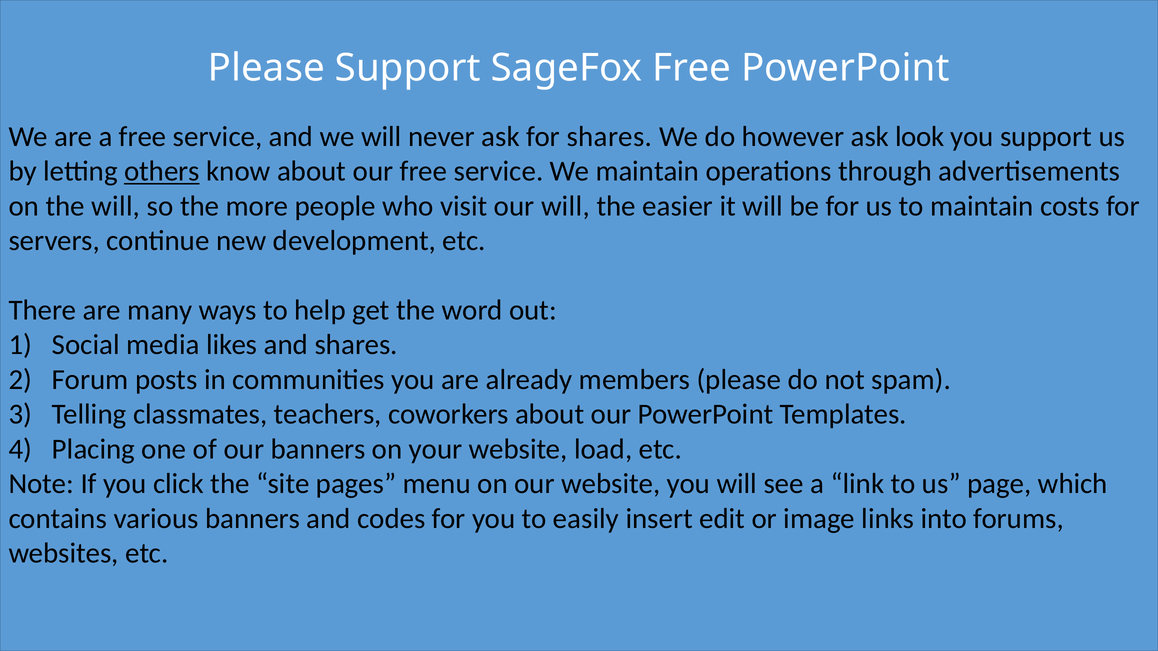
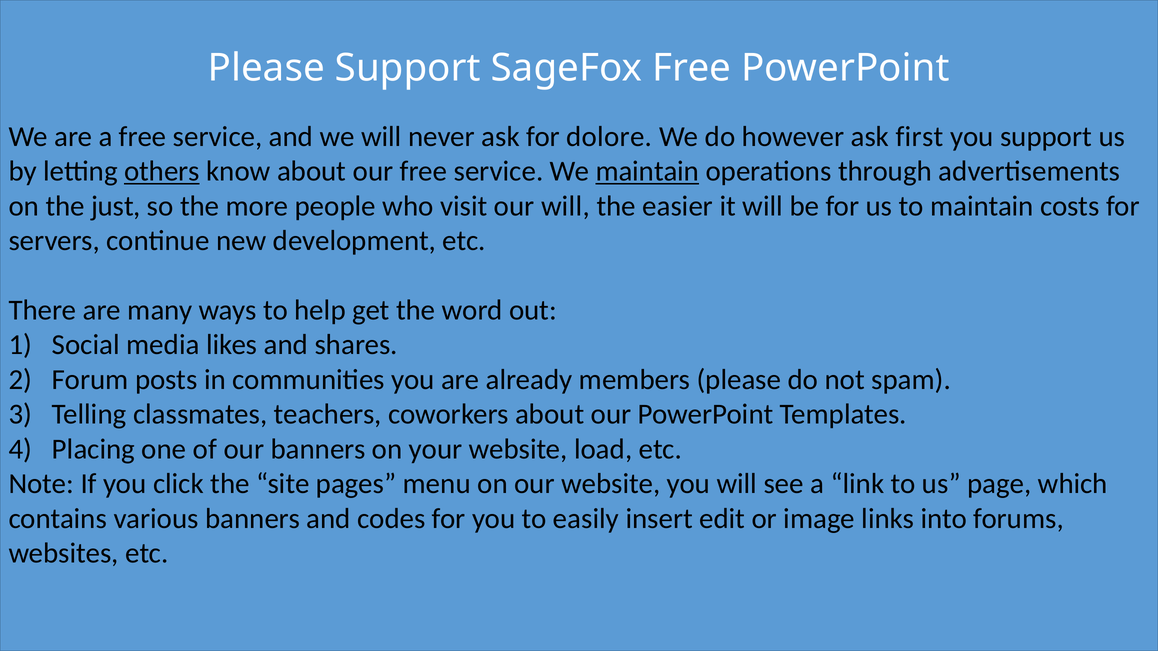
for shares: shares -> dolore
look: look -> first
maintain at (647, 171) underline: none -> present
the will: will -> just
